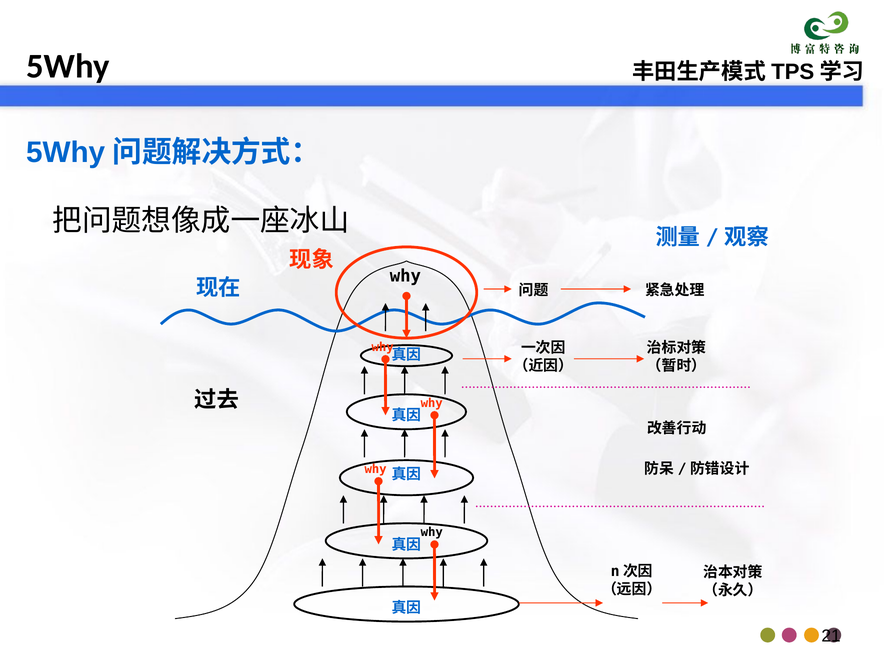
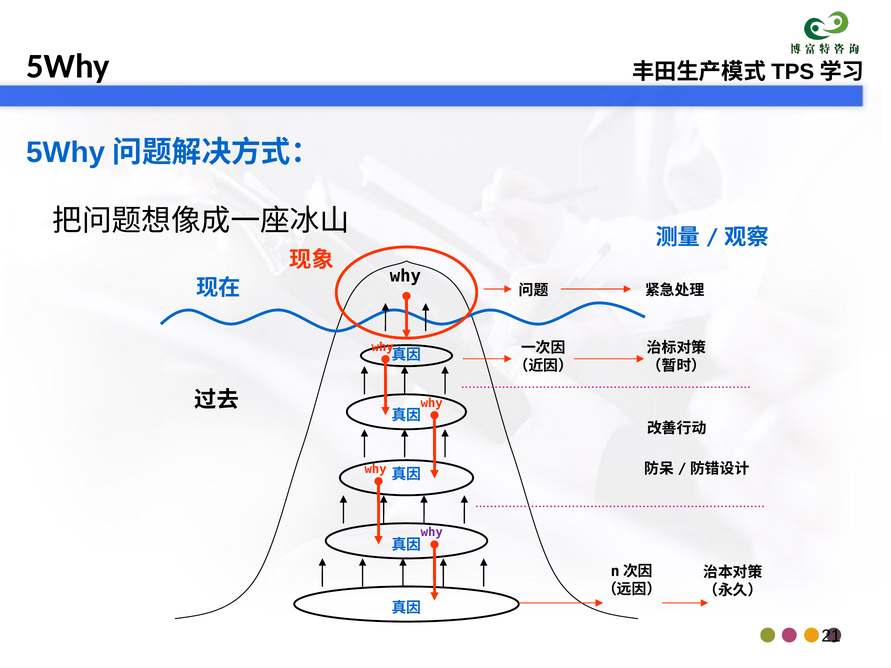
why at (432, 533) colour: black -> purple
